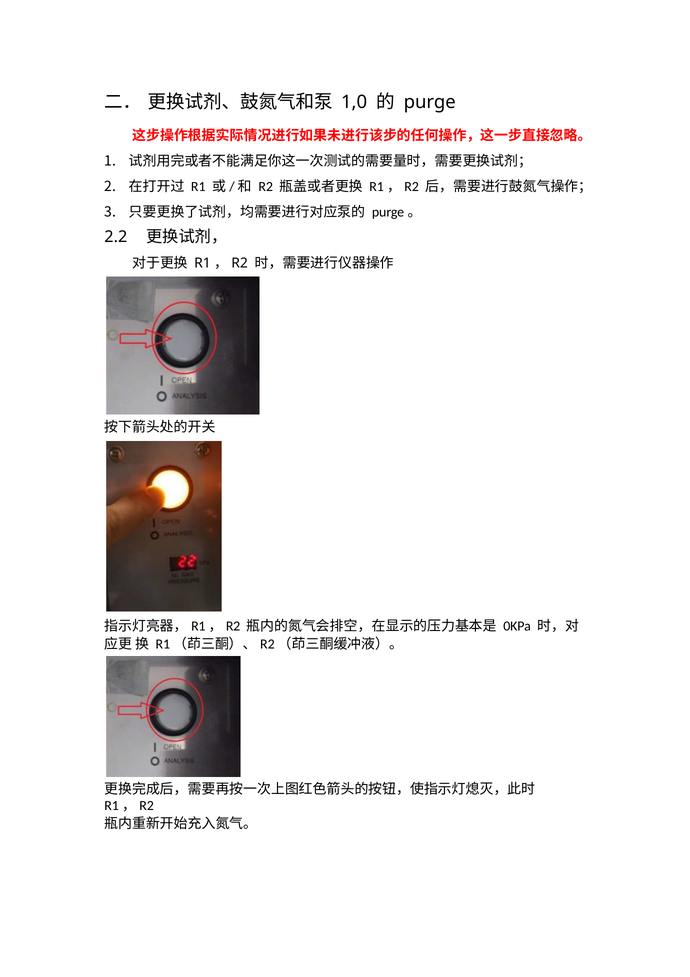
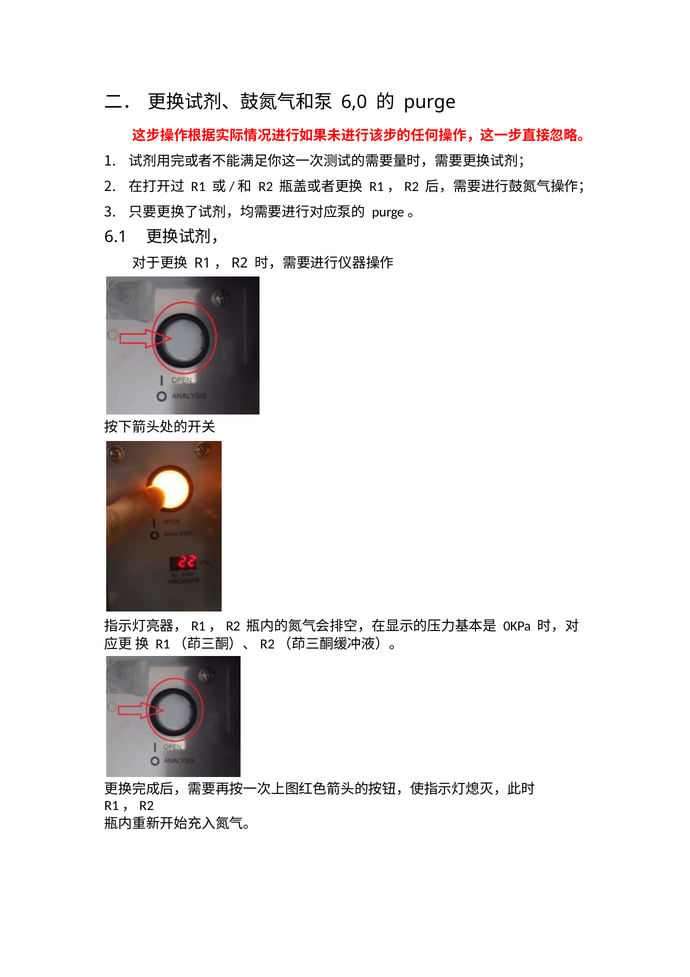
1,0: 1,0 -> 6,0
2.2: 2.2 -> 6.1
